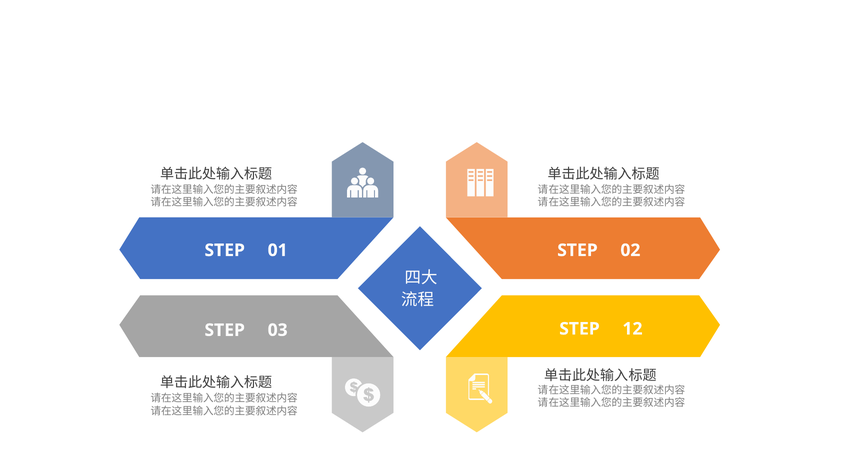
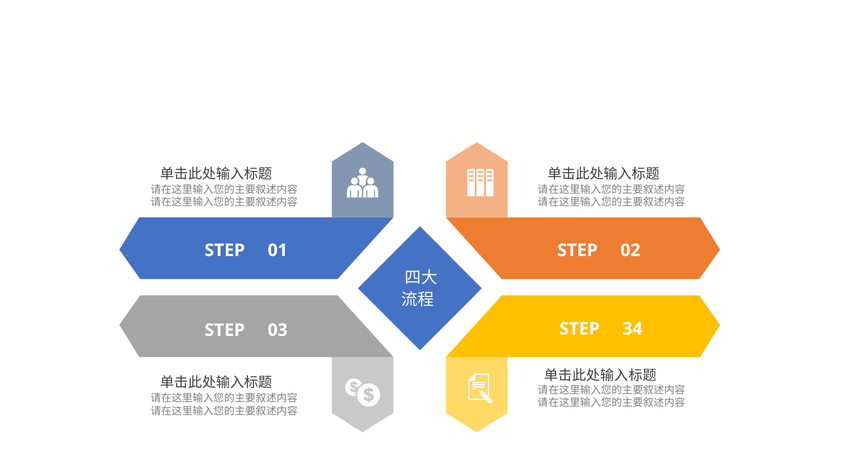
12: 12 -> 34
